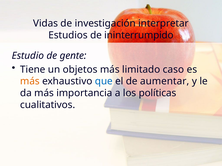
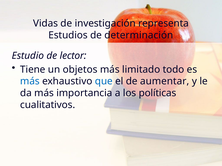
interpretar: interpretar -> representa
ininterrumpido: ininterrumpido -> determinación
gente: gente -> lector
caso: caso -> todo
más at (30, 81) colour: orange -> blue
